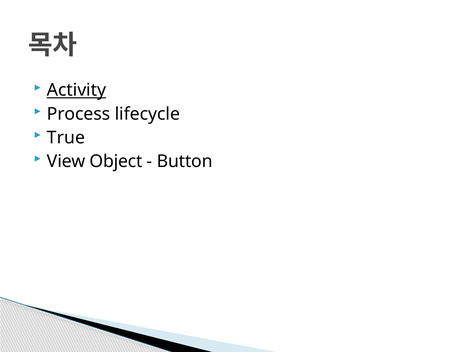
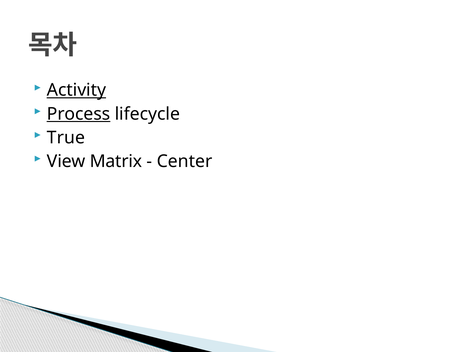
Process underline: none -> present
Object: Object -> Matrix
Button: Button -> Center
